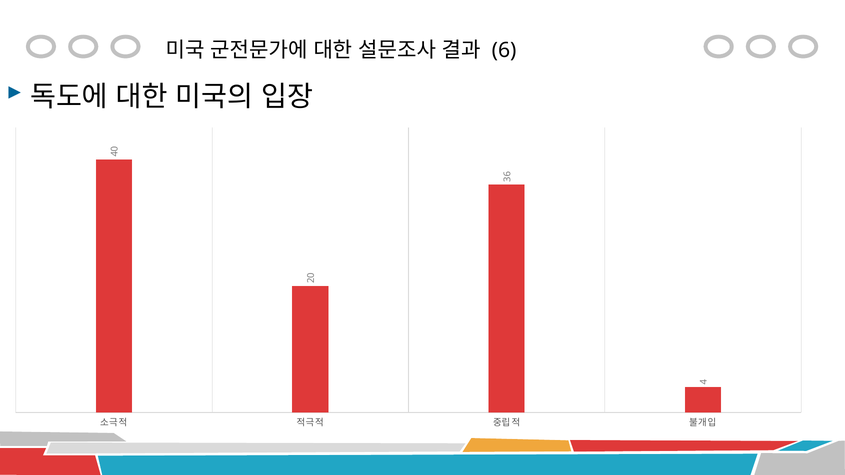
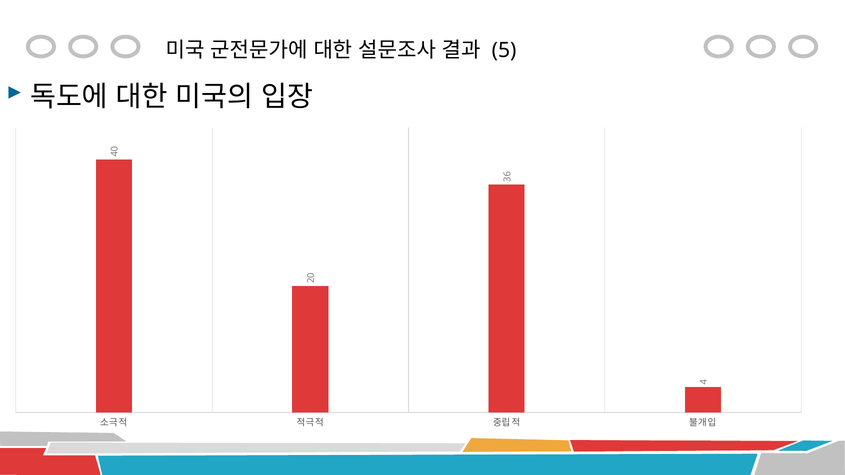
6 at (504, 50): 6 -> 5
